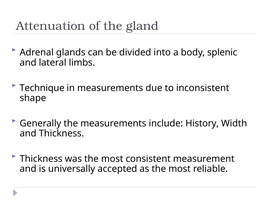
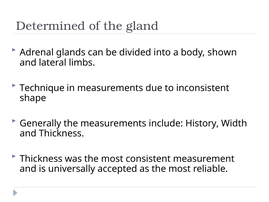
Attenuation: Attenuation -> Determined
splenic: splenic -> shown
